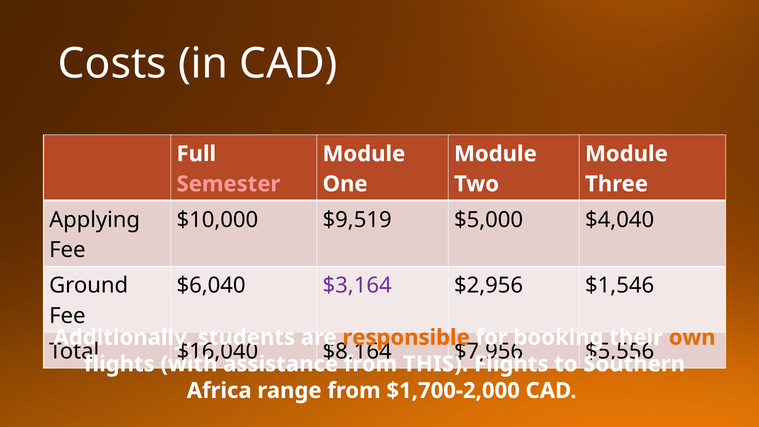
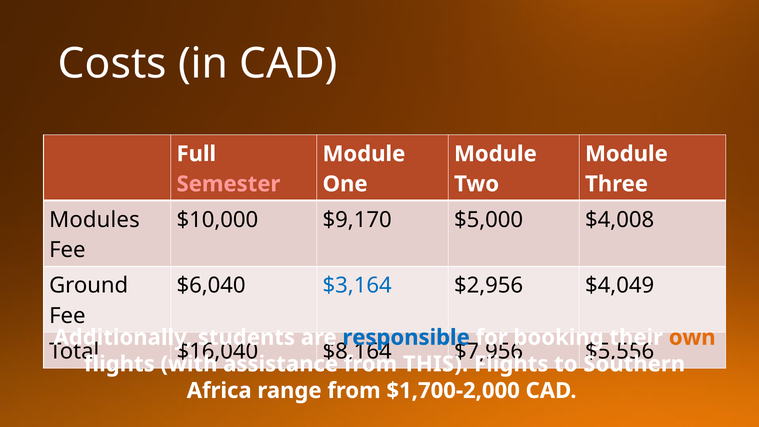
Applying: Applying -> Modules
$9,519: $9,519 -> $9,170
$4,040: $4,040 -> $4,008
$3,164 colour: purple -> blue
$1,546: $1,546 -> $4,049
responsible colour: orange -> blue
